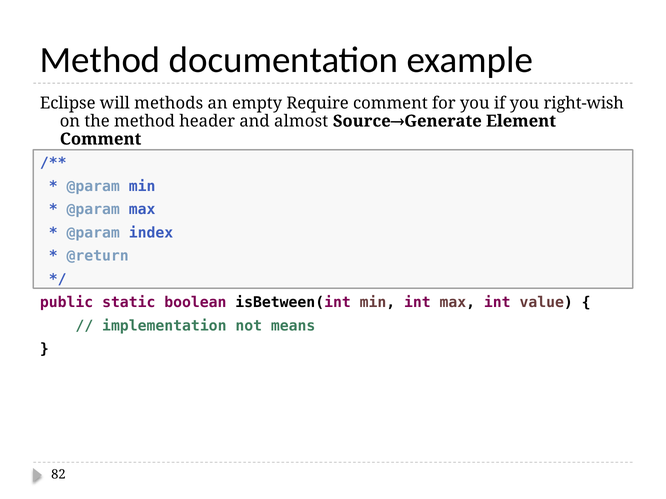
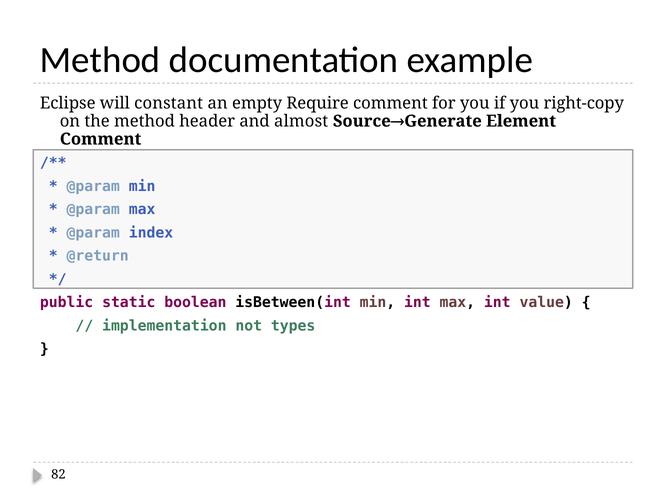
methods: methods -> constant
right-wish: right-wish -> right-copy
means: means -> types
